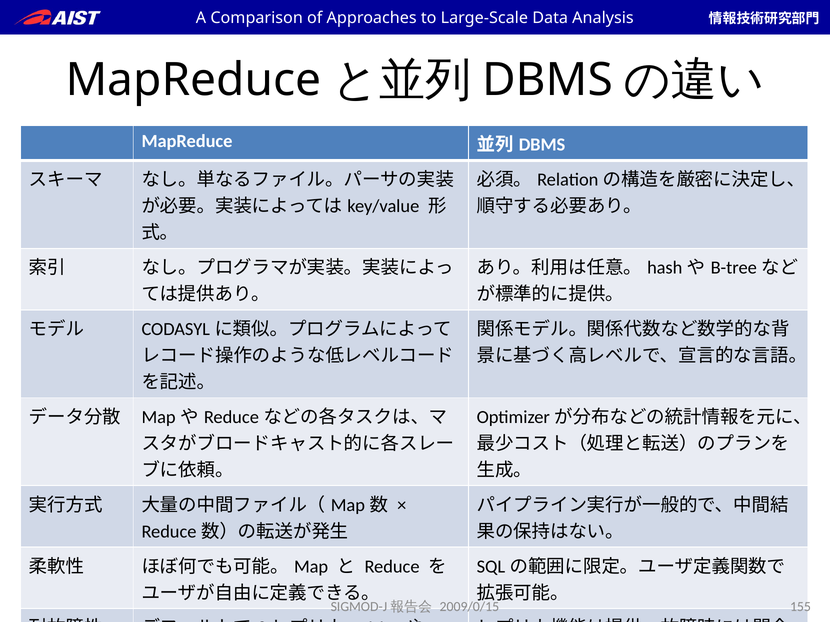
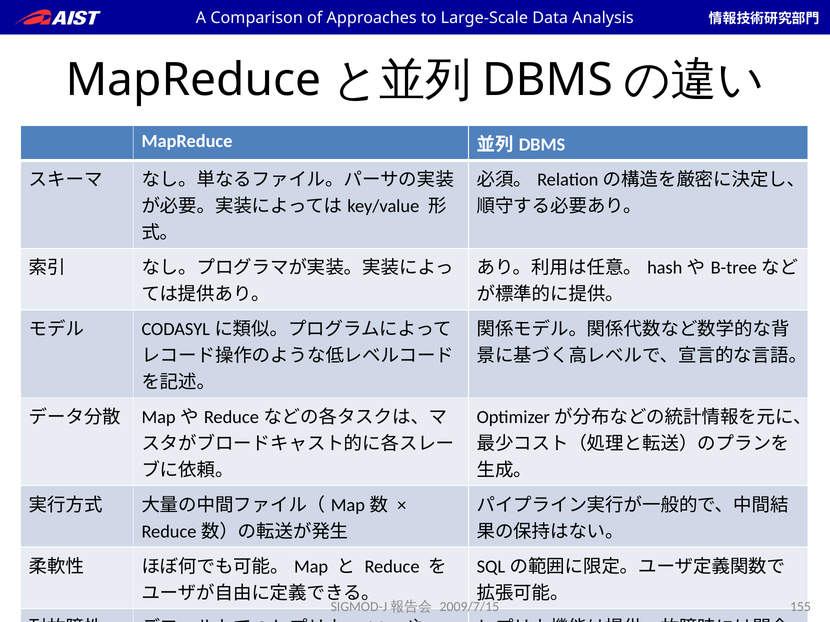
2009/0/15: 2009/0/15 -> 2009/7/15
